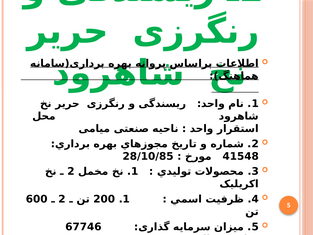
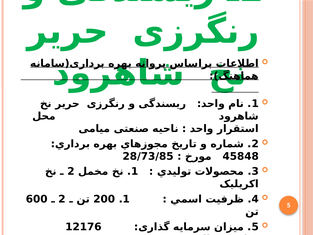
28/10/85: 28/10/85 -> 28/73/85
41548: 41548 -> 45848
67746: 67746 -> 12176
